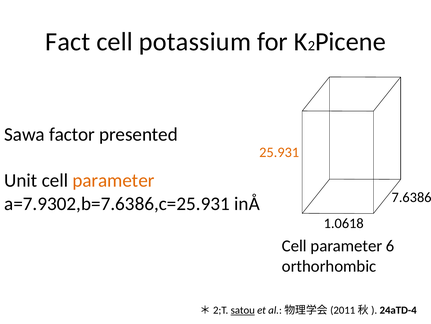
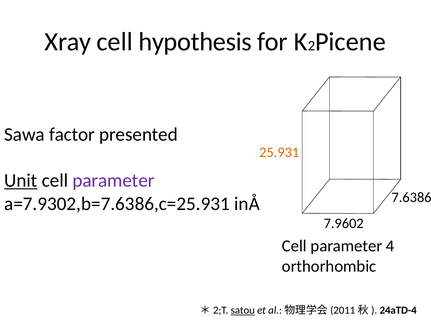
Fact: Fact -> Xray
potassium: potassium -> hypothesis
Unit underline: none -> present
parameter at (113, 180) colour: orange -> purple
1.0618: 1.0618 -> 7.9602
6: 6 -> 4
